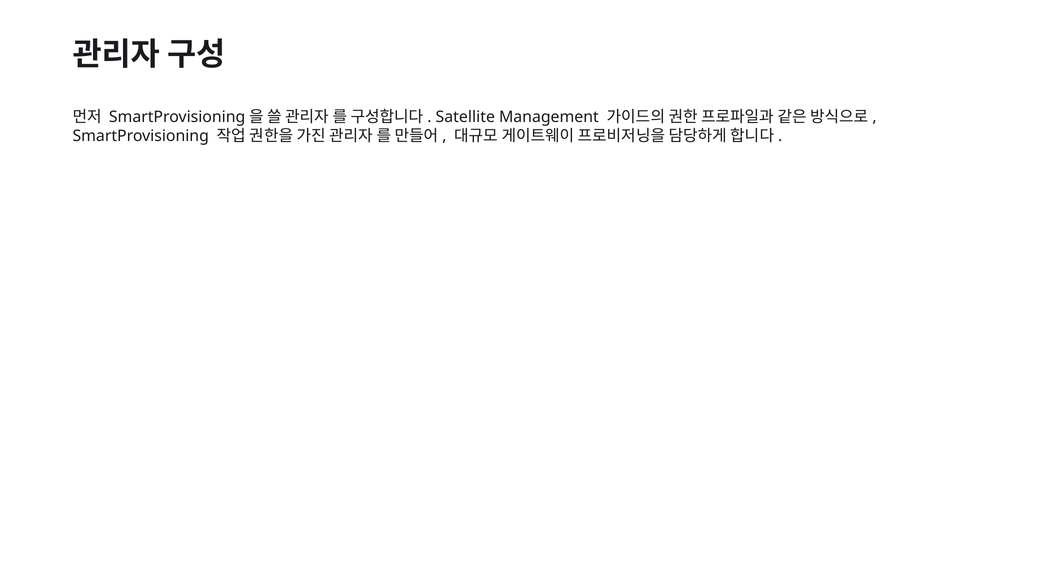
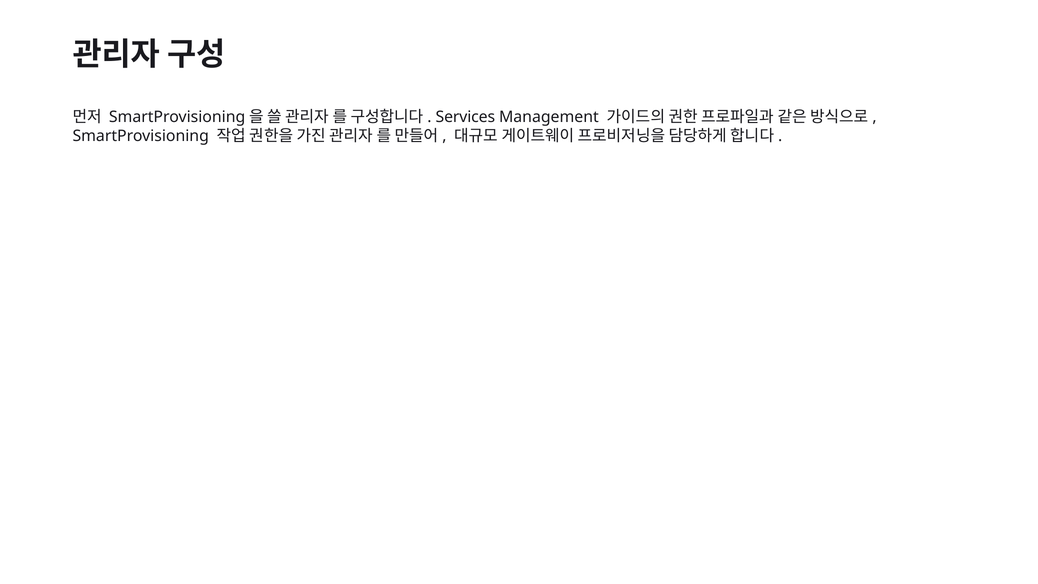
Satellite: Satellite -> Services
